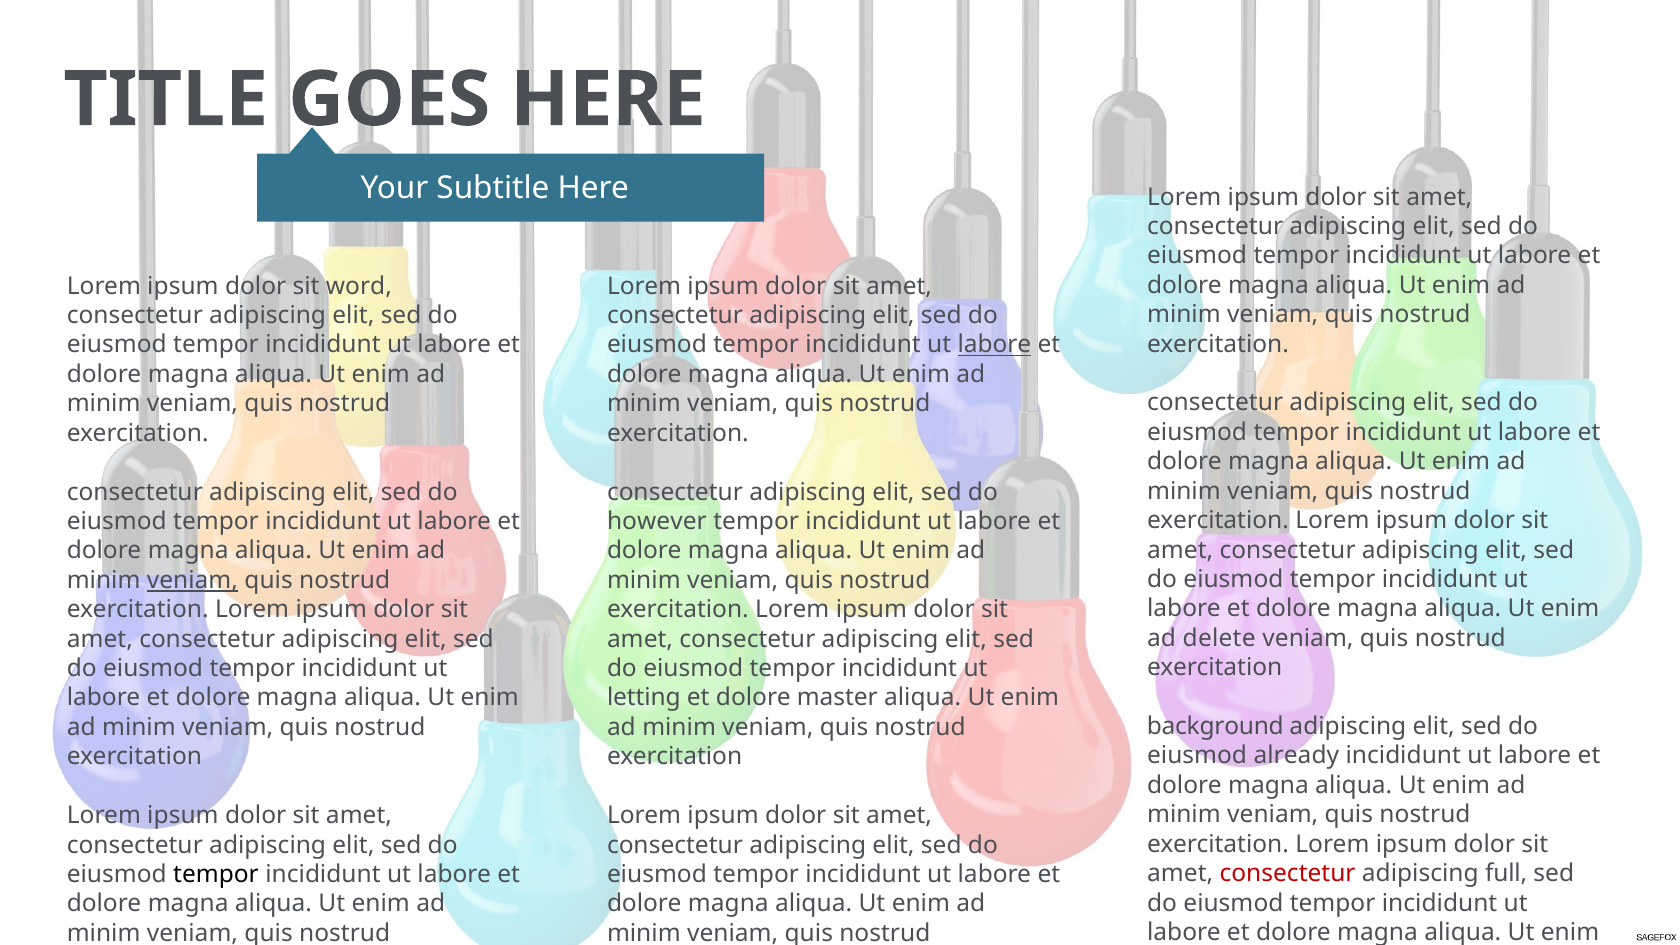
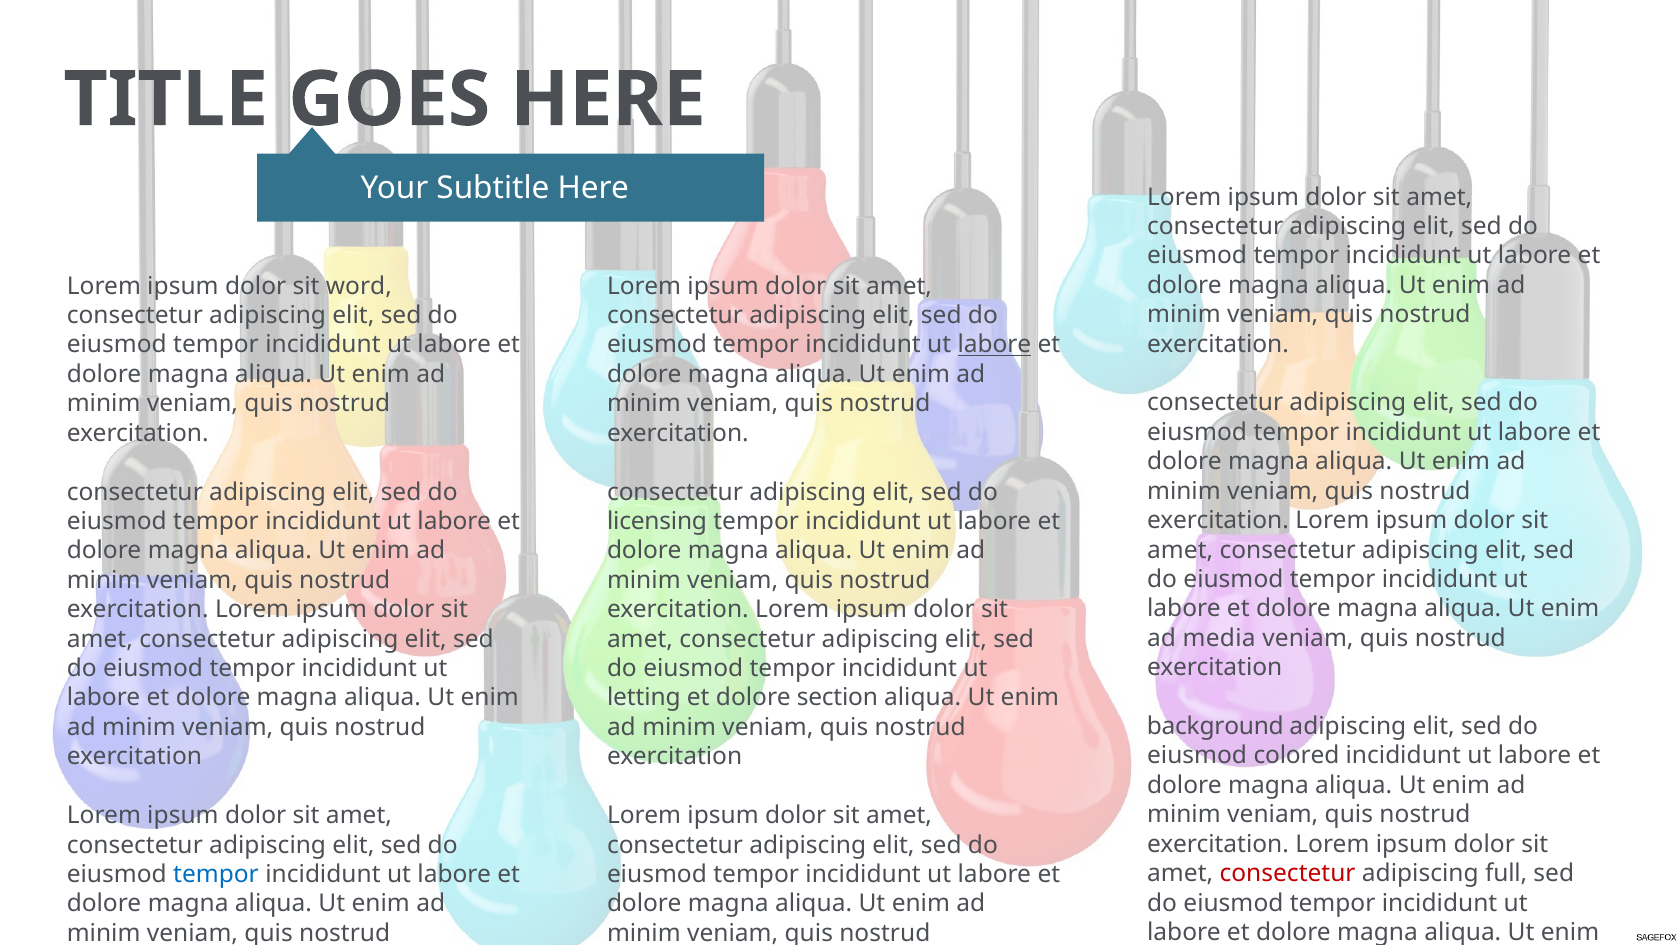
however: however -> licensing
veniam at (192, 580) underline: present -> none
delete: delete -> media
master: master -> section
already: already -> colored
tempor at (216, 874) colour: black -> blue
